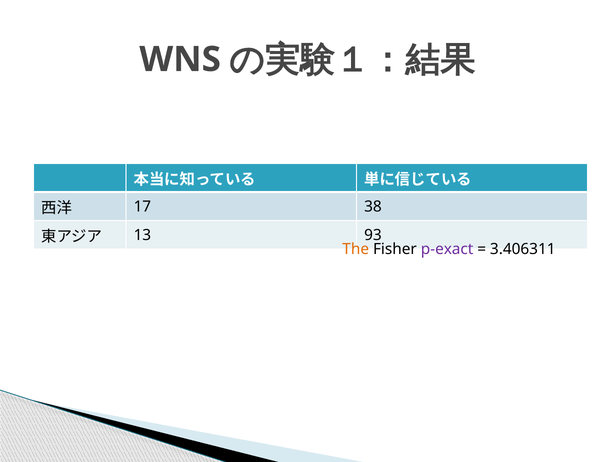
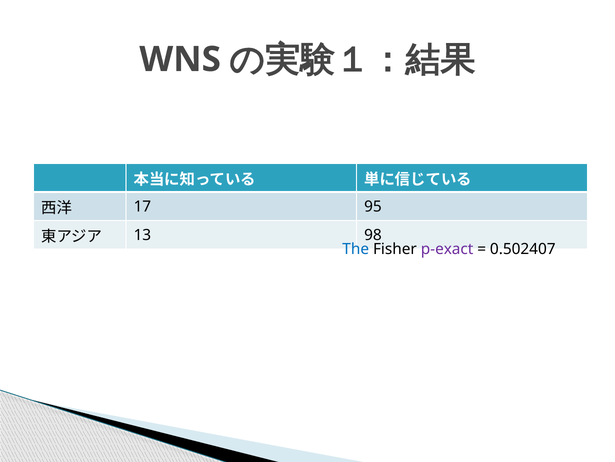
38: 38 -> 95
93: 93 -> 98
The colour: orange -> blue
3.406311: 3.406311 -> 0.502407
